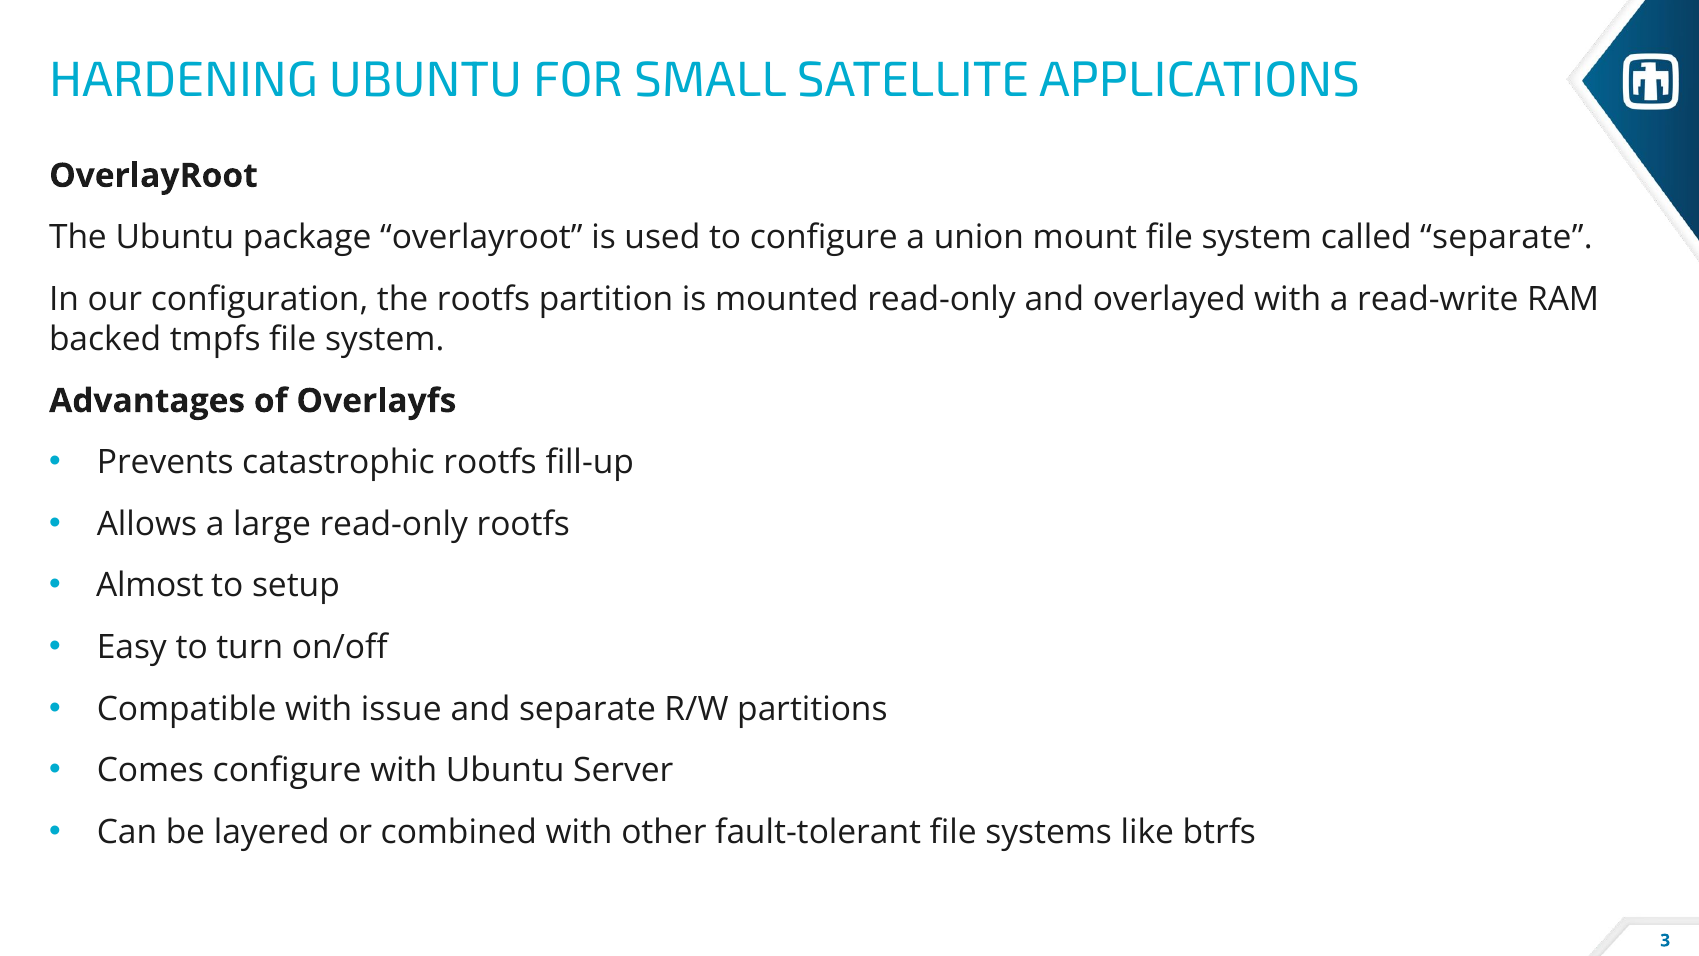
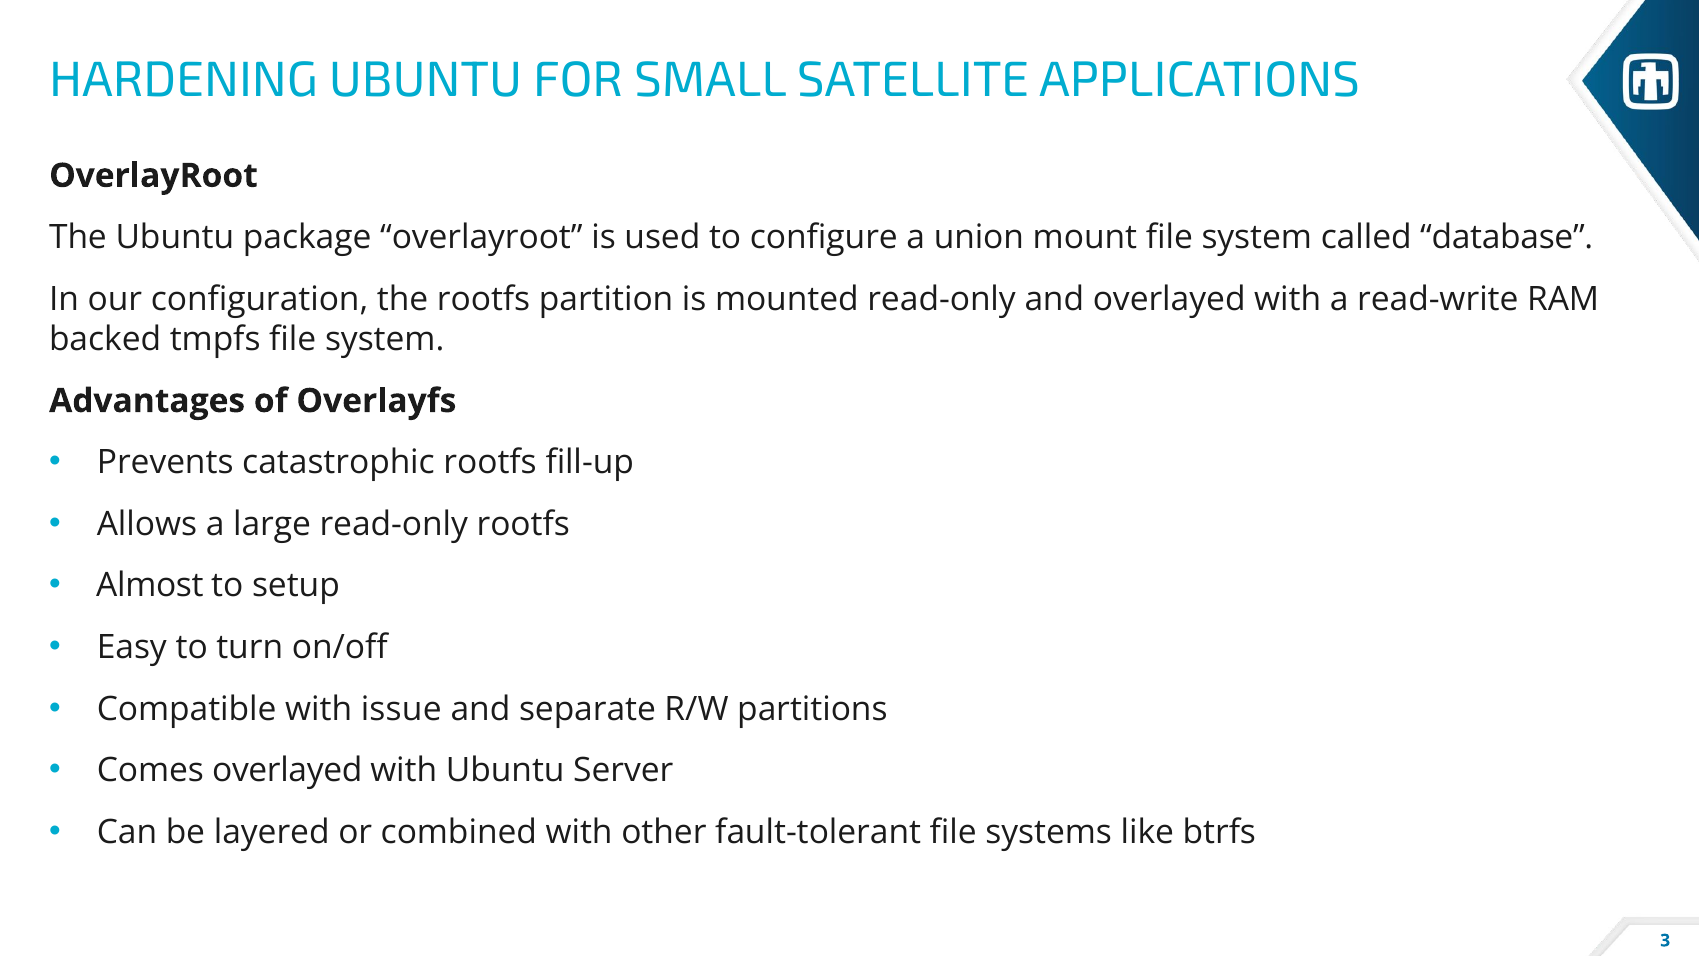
called separate: separate -> database
Comes configure: configure -> overlayed
